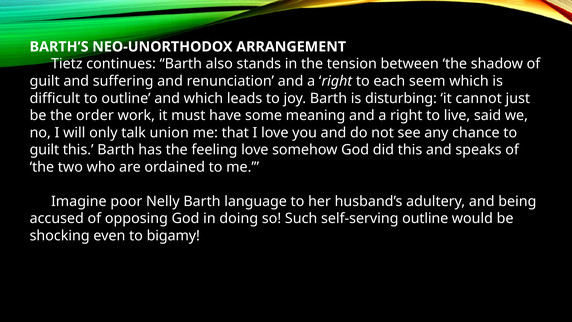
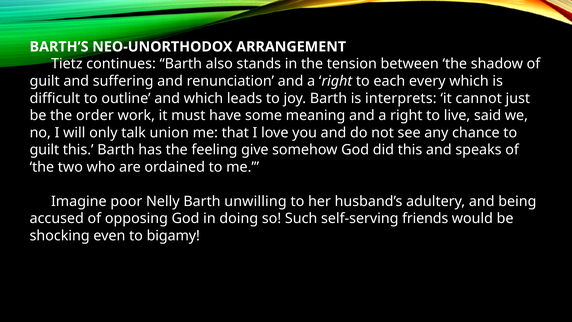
seem: seem -> every
disturbing: disturbing -> interprets
feeling love: love -> give
language: language -> unwilling
self-serving outline: outline -> friends
